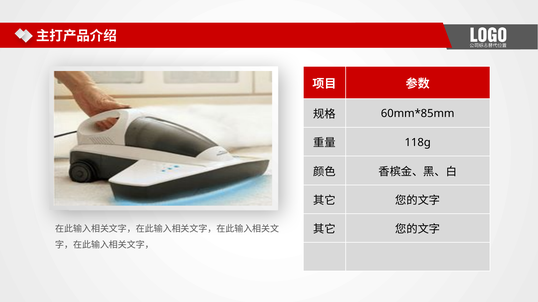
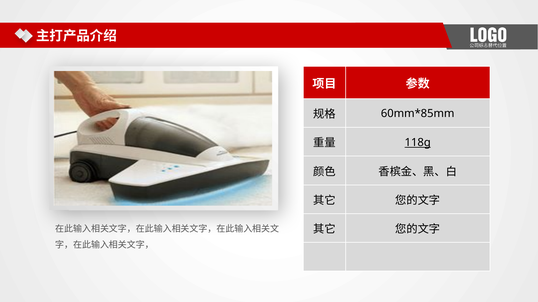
118g underline: none -> present
